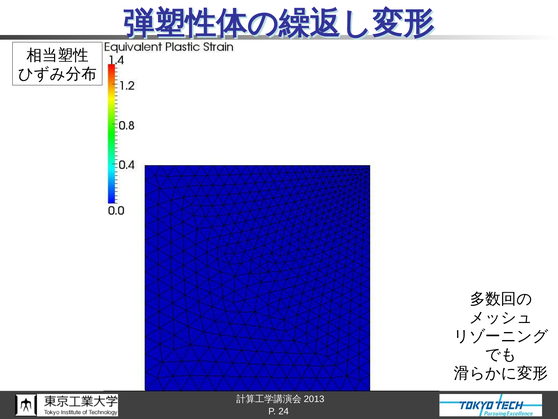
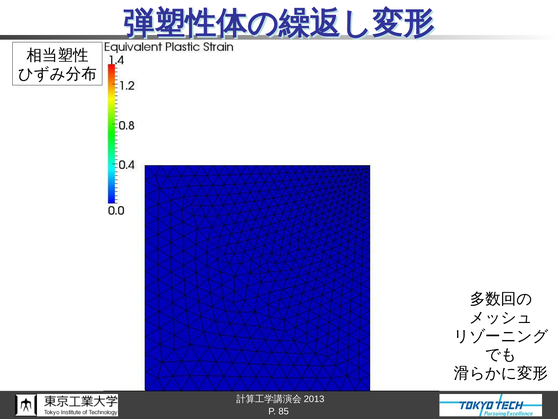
24: 24 -> 85
